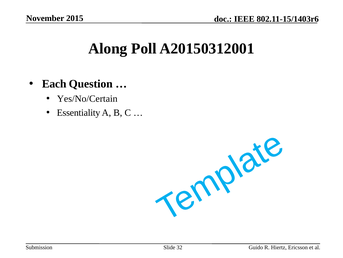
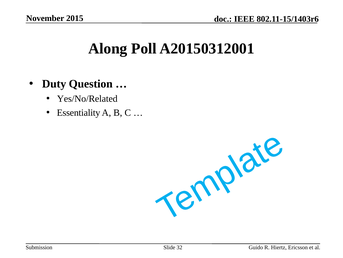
Each: Each -> Duty
Yes/No/Certain: Yes/No/Certain -> Yes/No/Related
